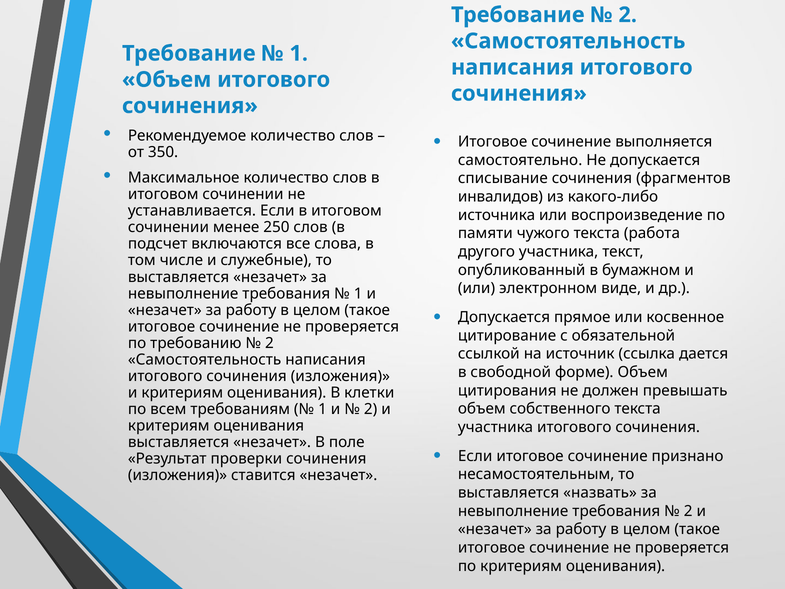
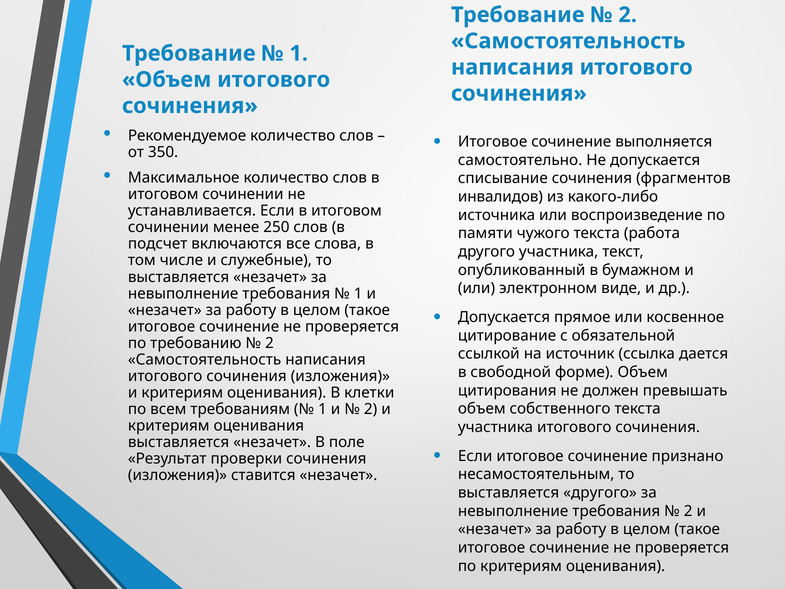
выставляется назвать: назвать -> другого
